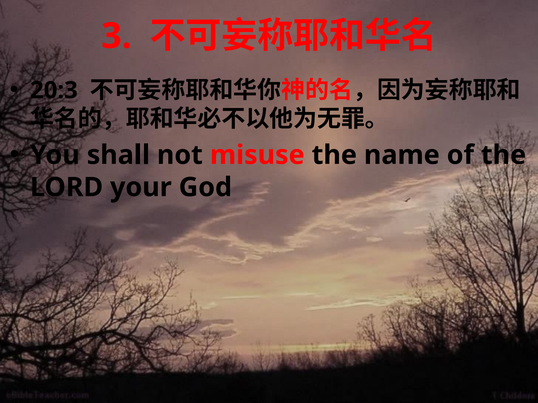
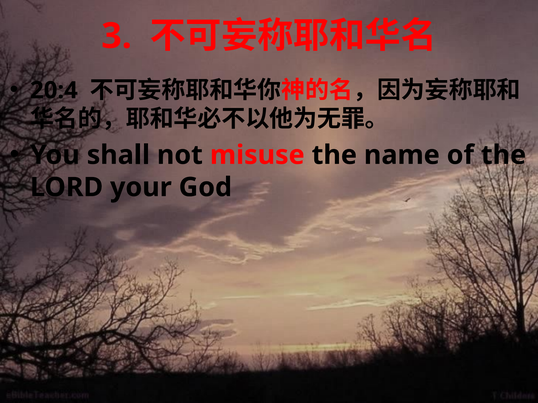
20:3: 20:3 -> 20:4
